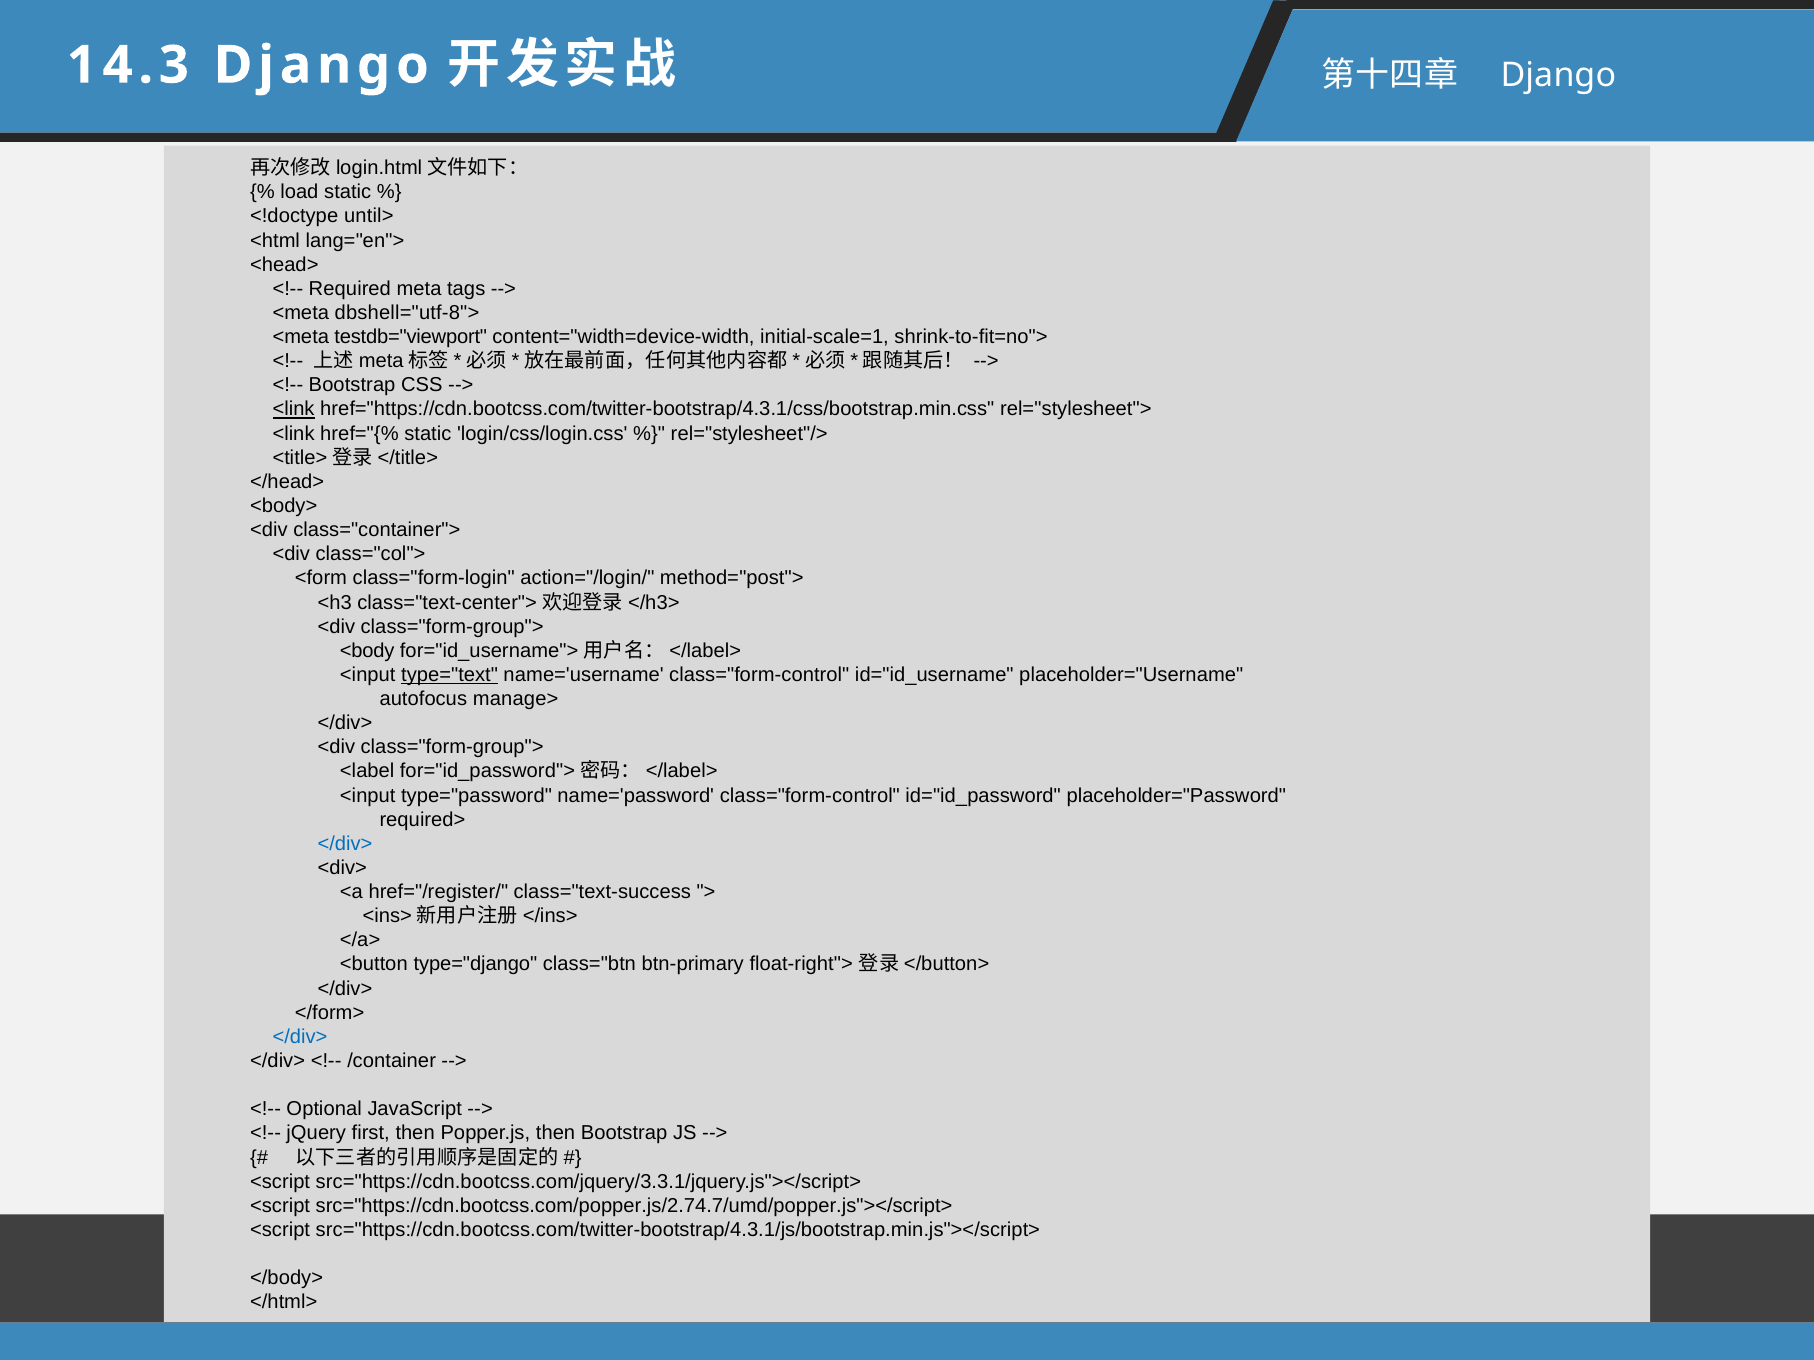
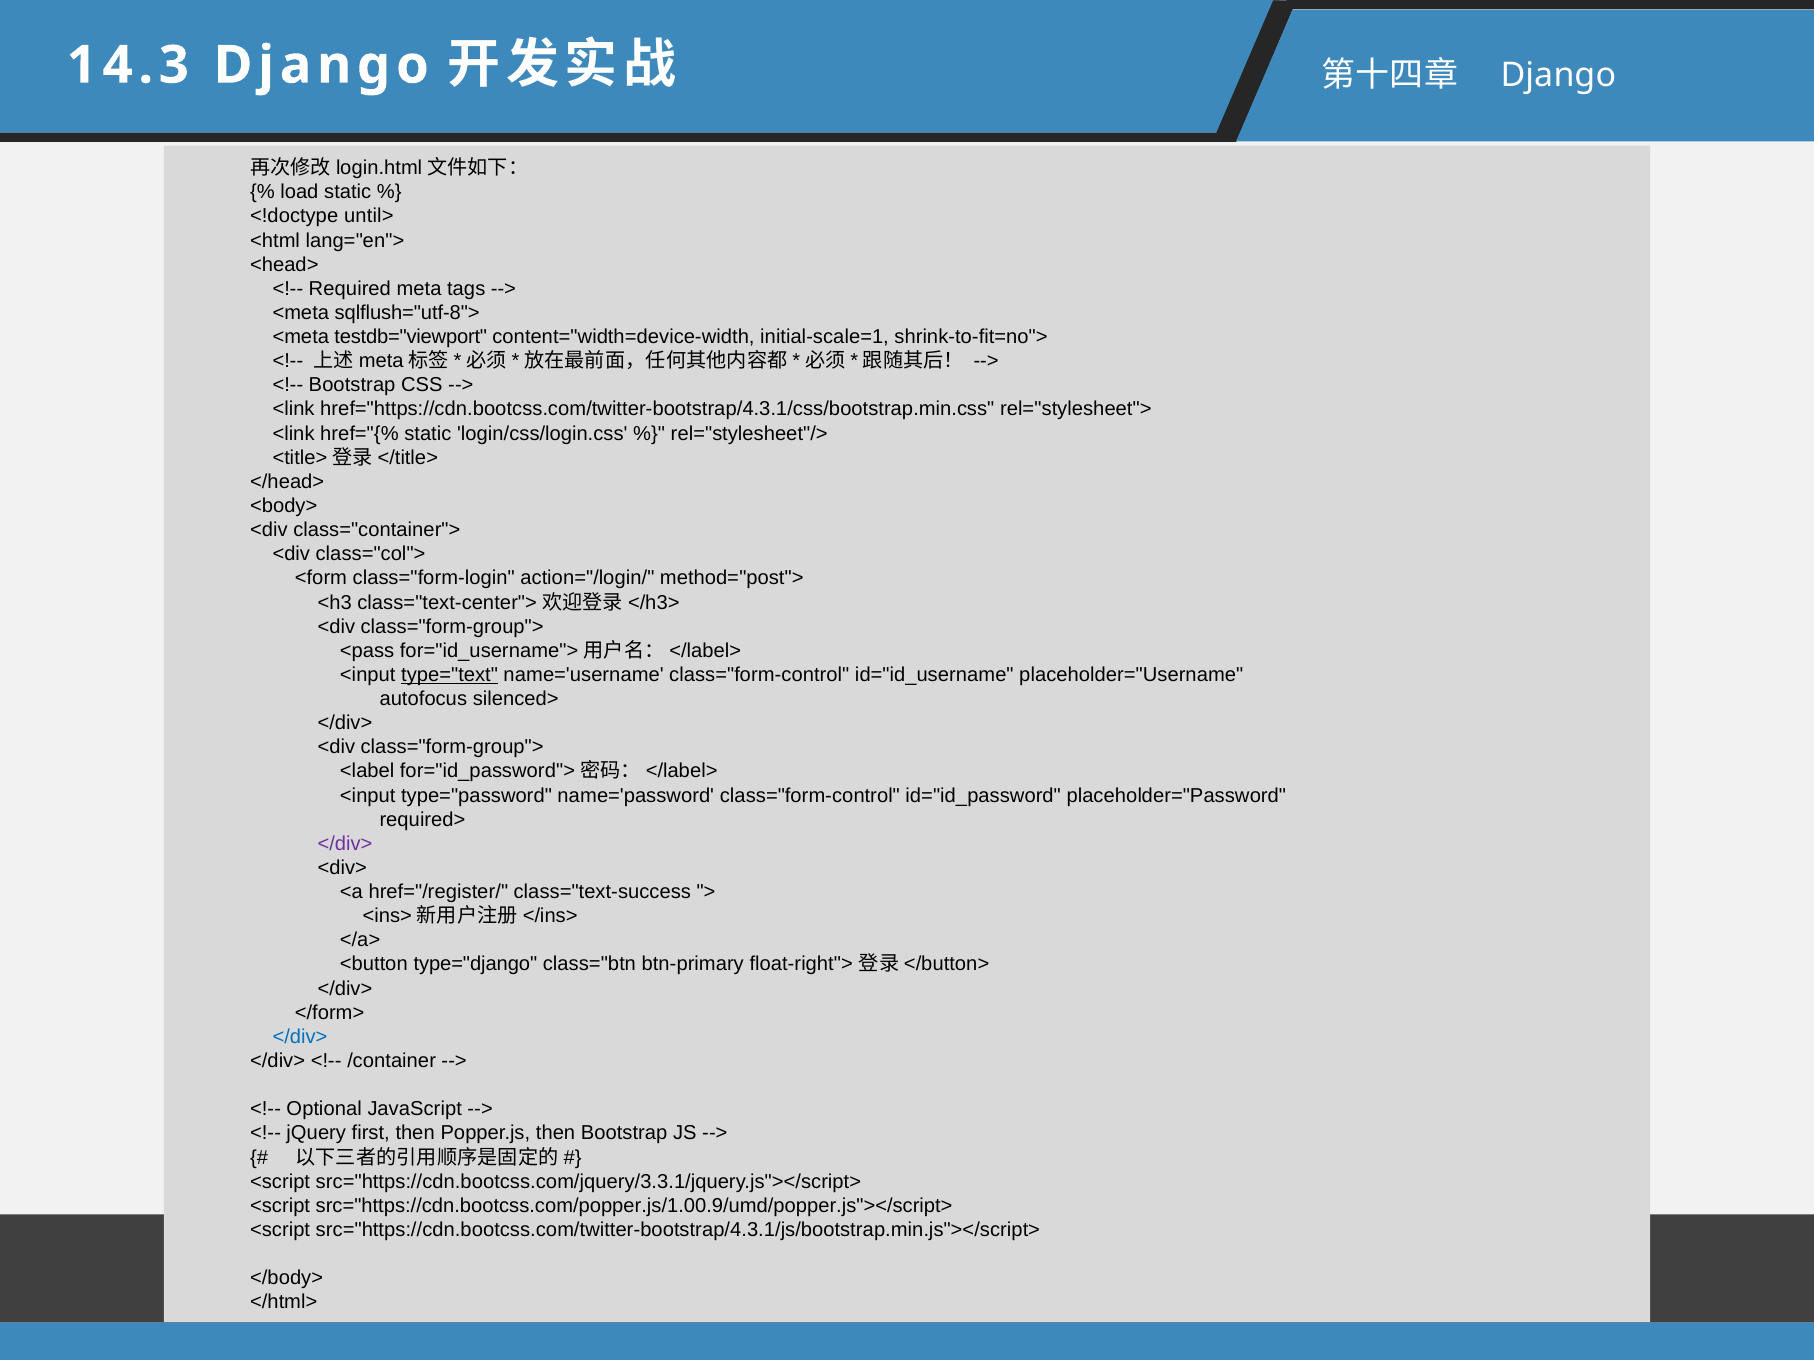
dbshell="utf-8">: dbshell="utf-8"> -> sqlflush="utf-8">
<link at (294, 410) underline: present -> none
<body: <body -> <pass
manage>: manage> -> silenced>
</div> at (345, 844) colour: blue -> purple
src="https://cdn.bootcss.com/popper.js/2.74.7/umd/popper.js"></script>: src="https://cdn.bootcss.com/popper.js/2.74.7/umd/popper.js"></script> -> src="https://cdn.bootcss.com/popper.js/1.00.9/umd/popper.js"></script>
